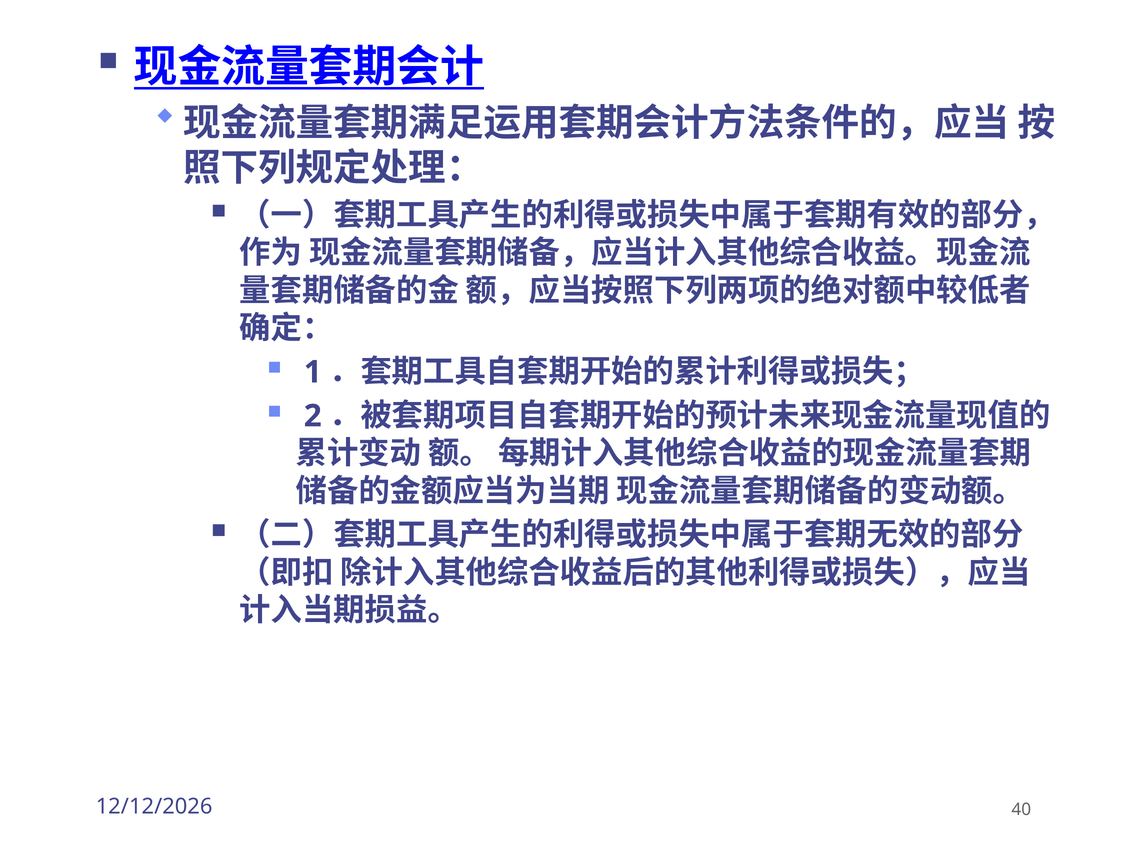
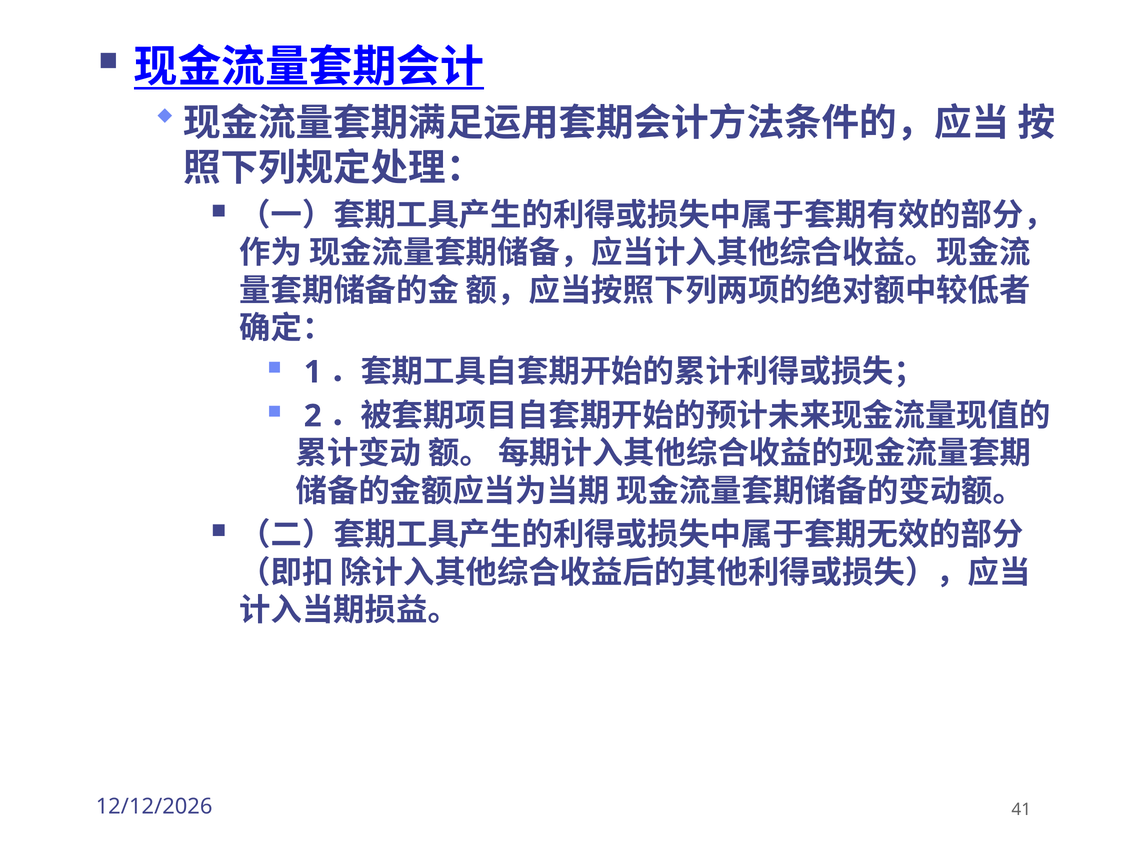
40: 40 -> 41
